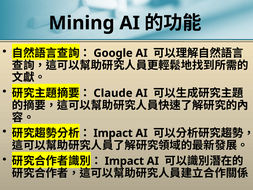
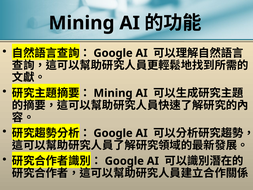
Claude at (113, 93): Claude -> Mining
Impact at (113, 133): Impact -> Google
Impact at (124, 161): Impact -> Google
